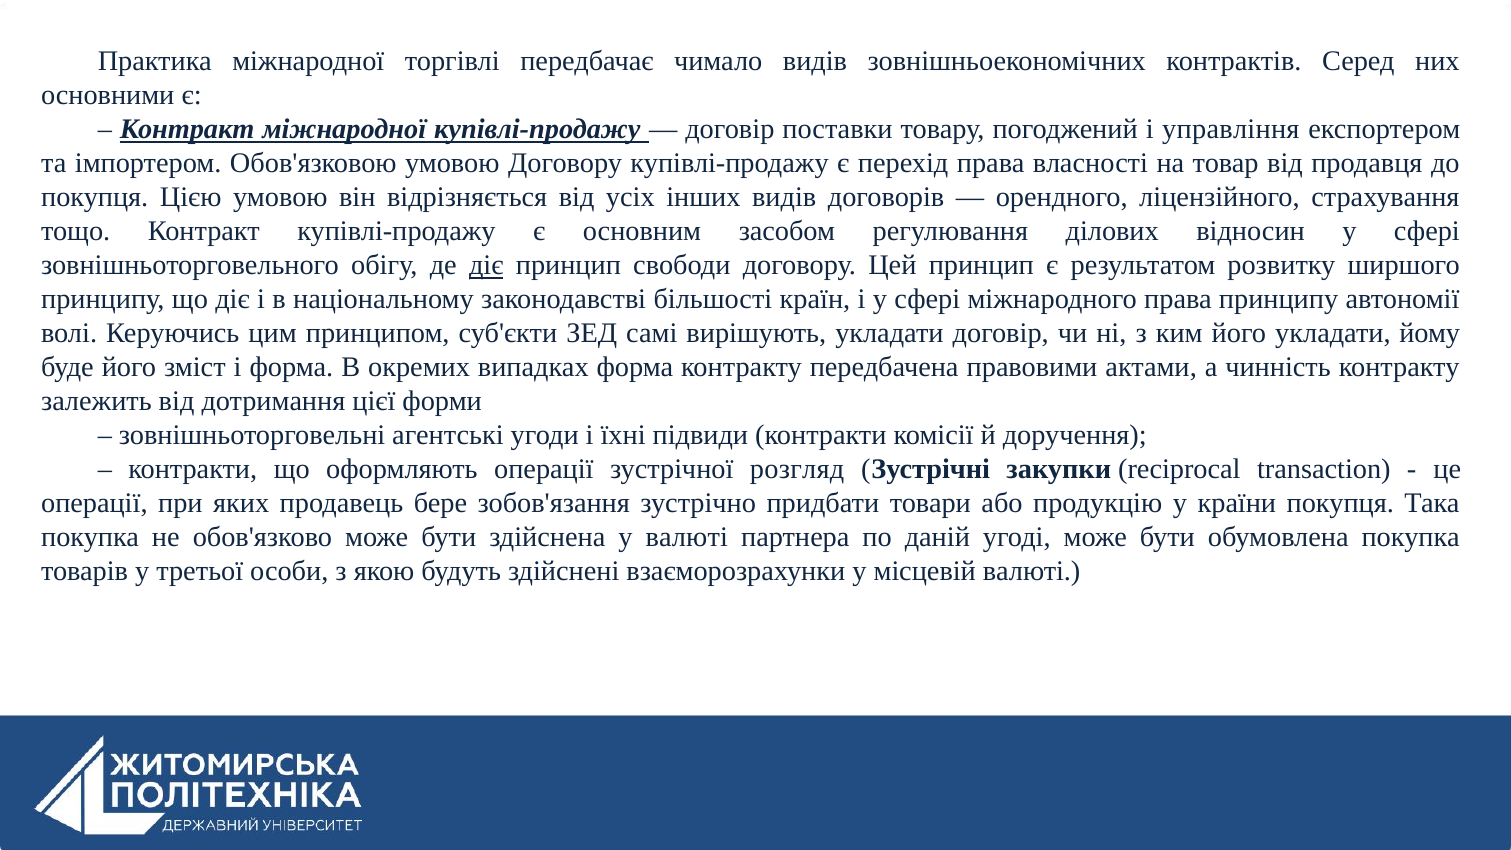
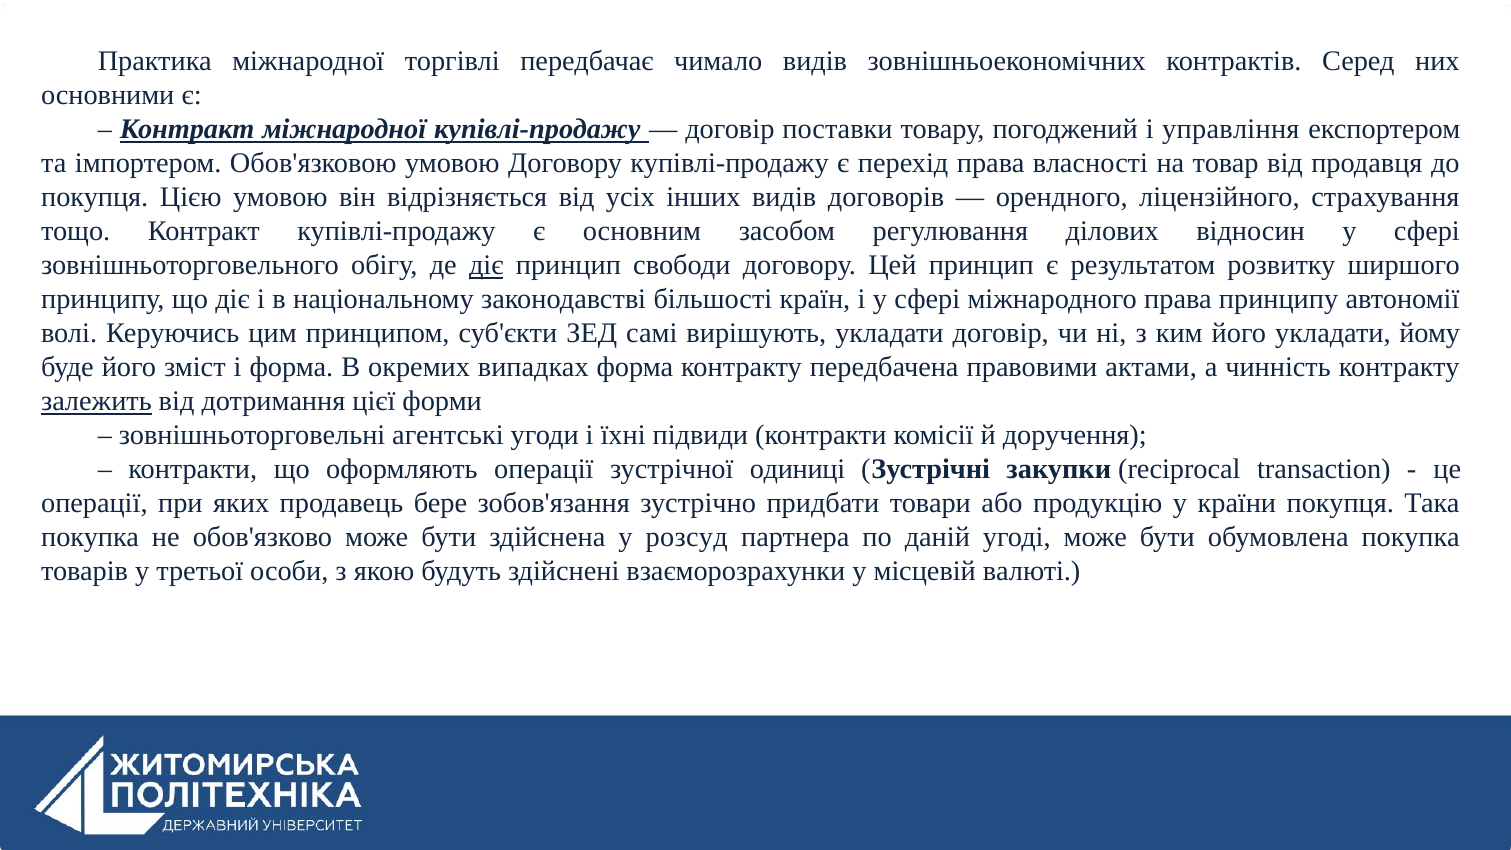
залежить underline: none -> present
розгляд: розгляд -> одиниці
у валюті: валюті -> розсуд
